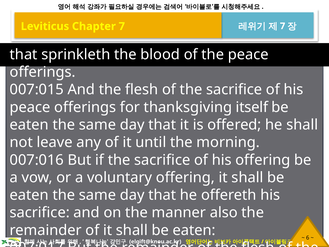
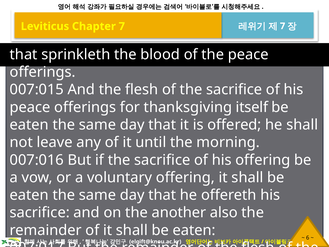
manner: manner -> another
